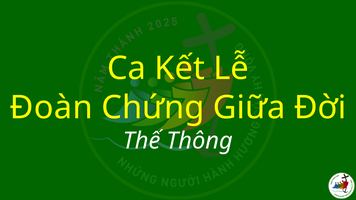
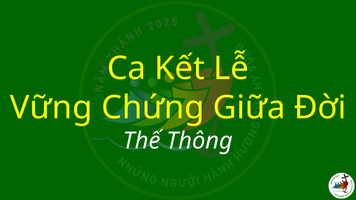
Đoàn: Đoàn -> Vững
